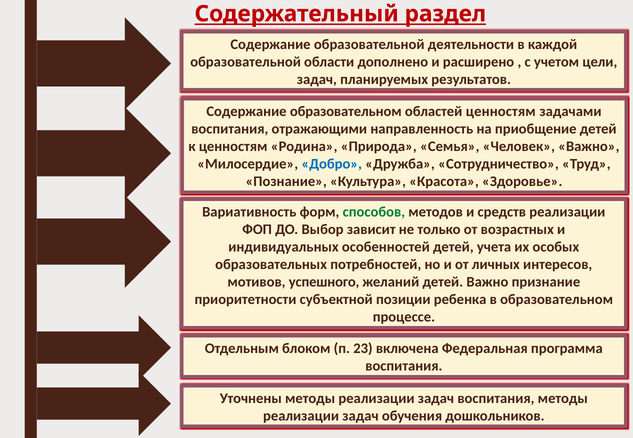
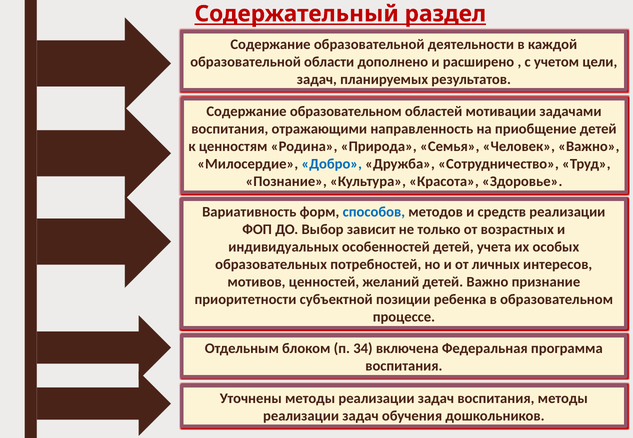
областей ценностям: ценностям -> мотивации
способов colour: green -> blue
успешного: успешного -> ценностей
23: 23 -> 34
